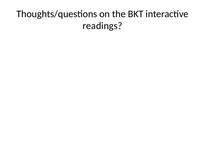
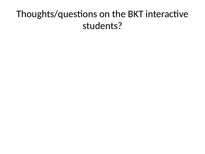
readings: readings -> students
